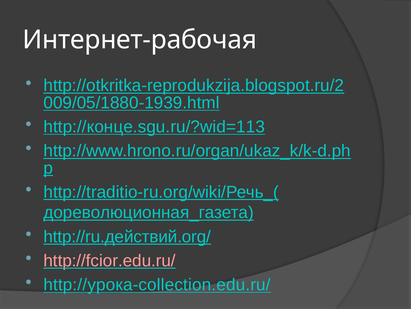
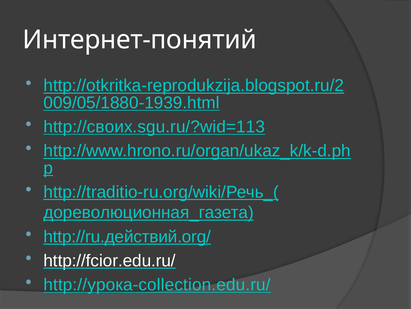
Интернет-рабочая: Интернет-рабочая -> Интернет-понятий
http://конце.sgu.ru/?wid=113: http://конце.sgu.ru/?wid=113 -> http://своих.sgu.ru/?wid=113
http://fcior.edu.ru/ colour: pink -> white
